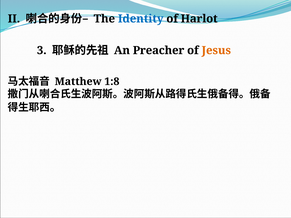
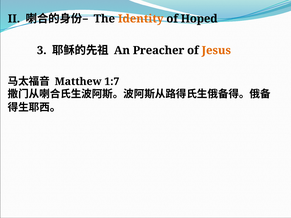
Identity colour: blue -> orange
Harlot: Harlot -> Hoped
1:8: 1:8 -> 1:7
